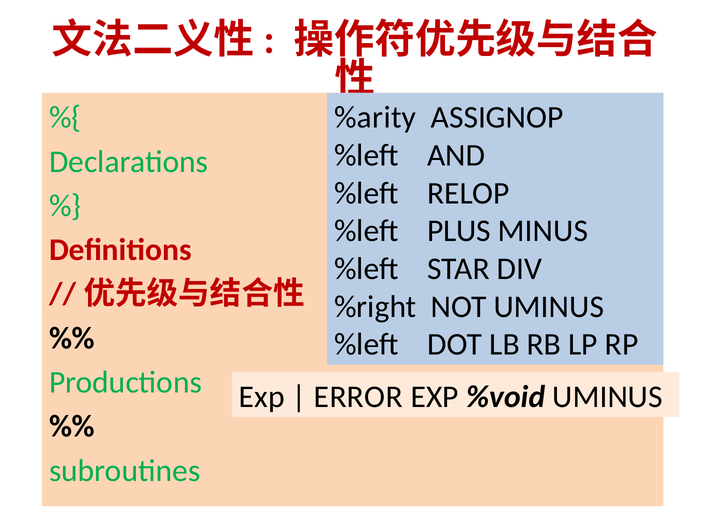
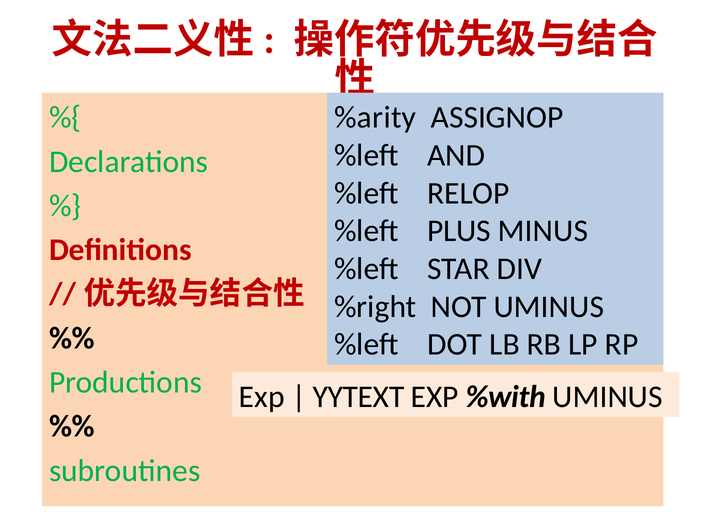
ERROR: ERROR -> YYTEXT
%void: %void -> %with
